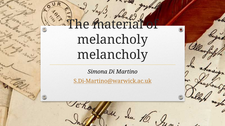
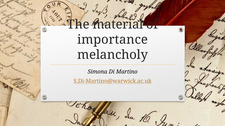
melancholy at (113, 40): melancholy -> importance
